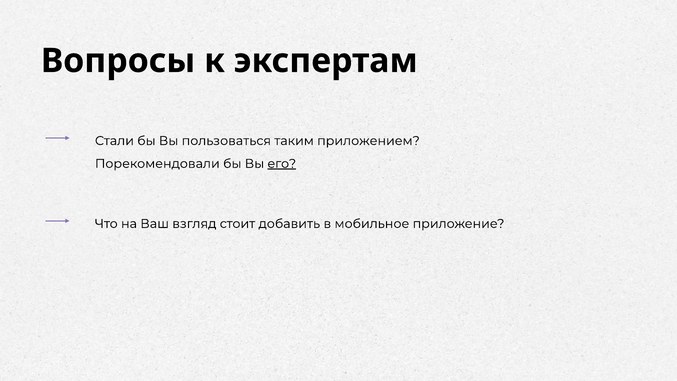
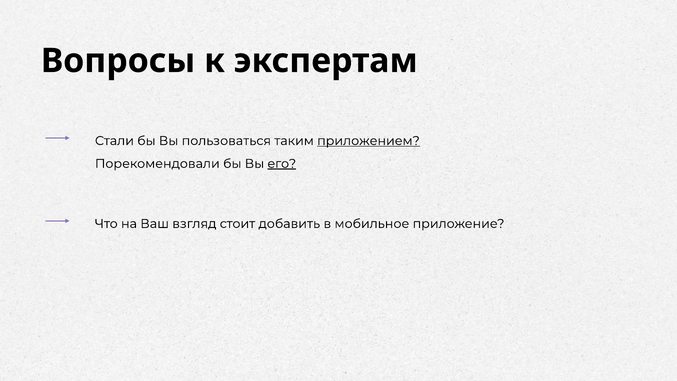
приложением underline: none -> present
